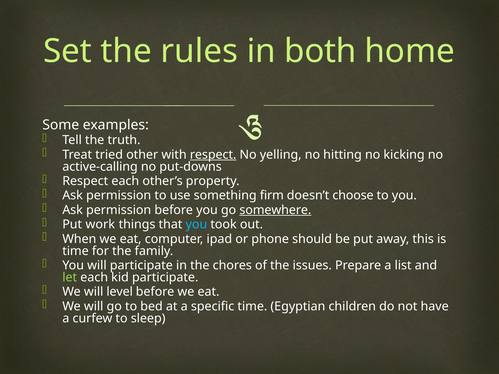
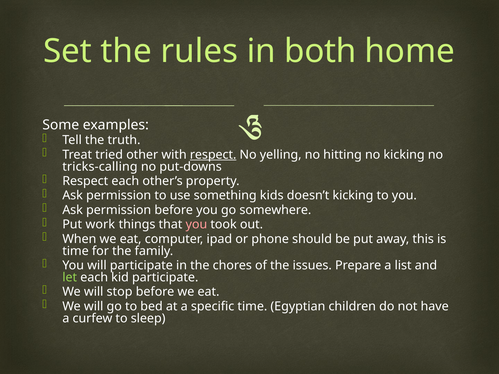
active-calling: active-calling -> tricks-calling
firm: firm -> kids
doesn’t choose: choose -> kicking
somewhere underline: present -> none
you at (196, 225) colour: light blue -> pink
level: level -> stop
